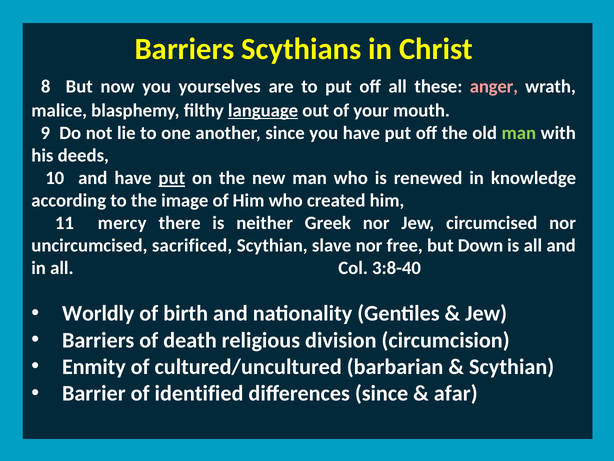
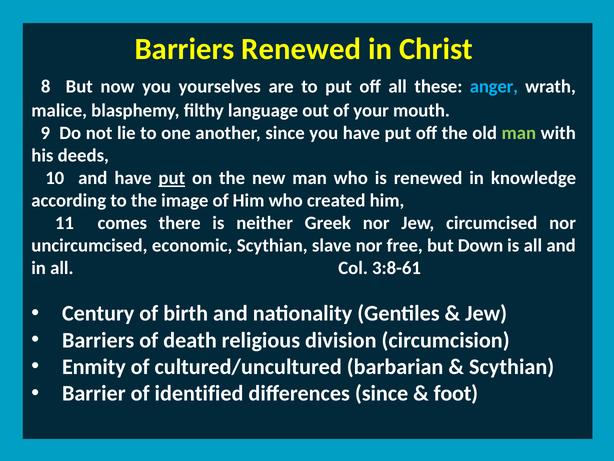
Barriers Scythians: Scythians -> Renewed
anger colour: pink -> light blue
language underline: present -> none
mercy: mercy -> comes
sacrificed: sacrificed -> economic
3:8-40: 3:8-40 -> 3:8-61
Worldly: Worldly -> Century
afar: afar -> foot
